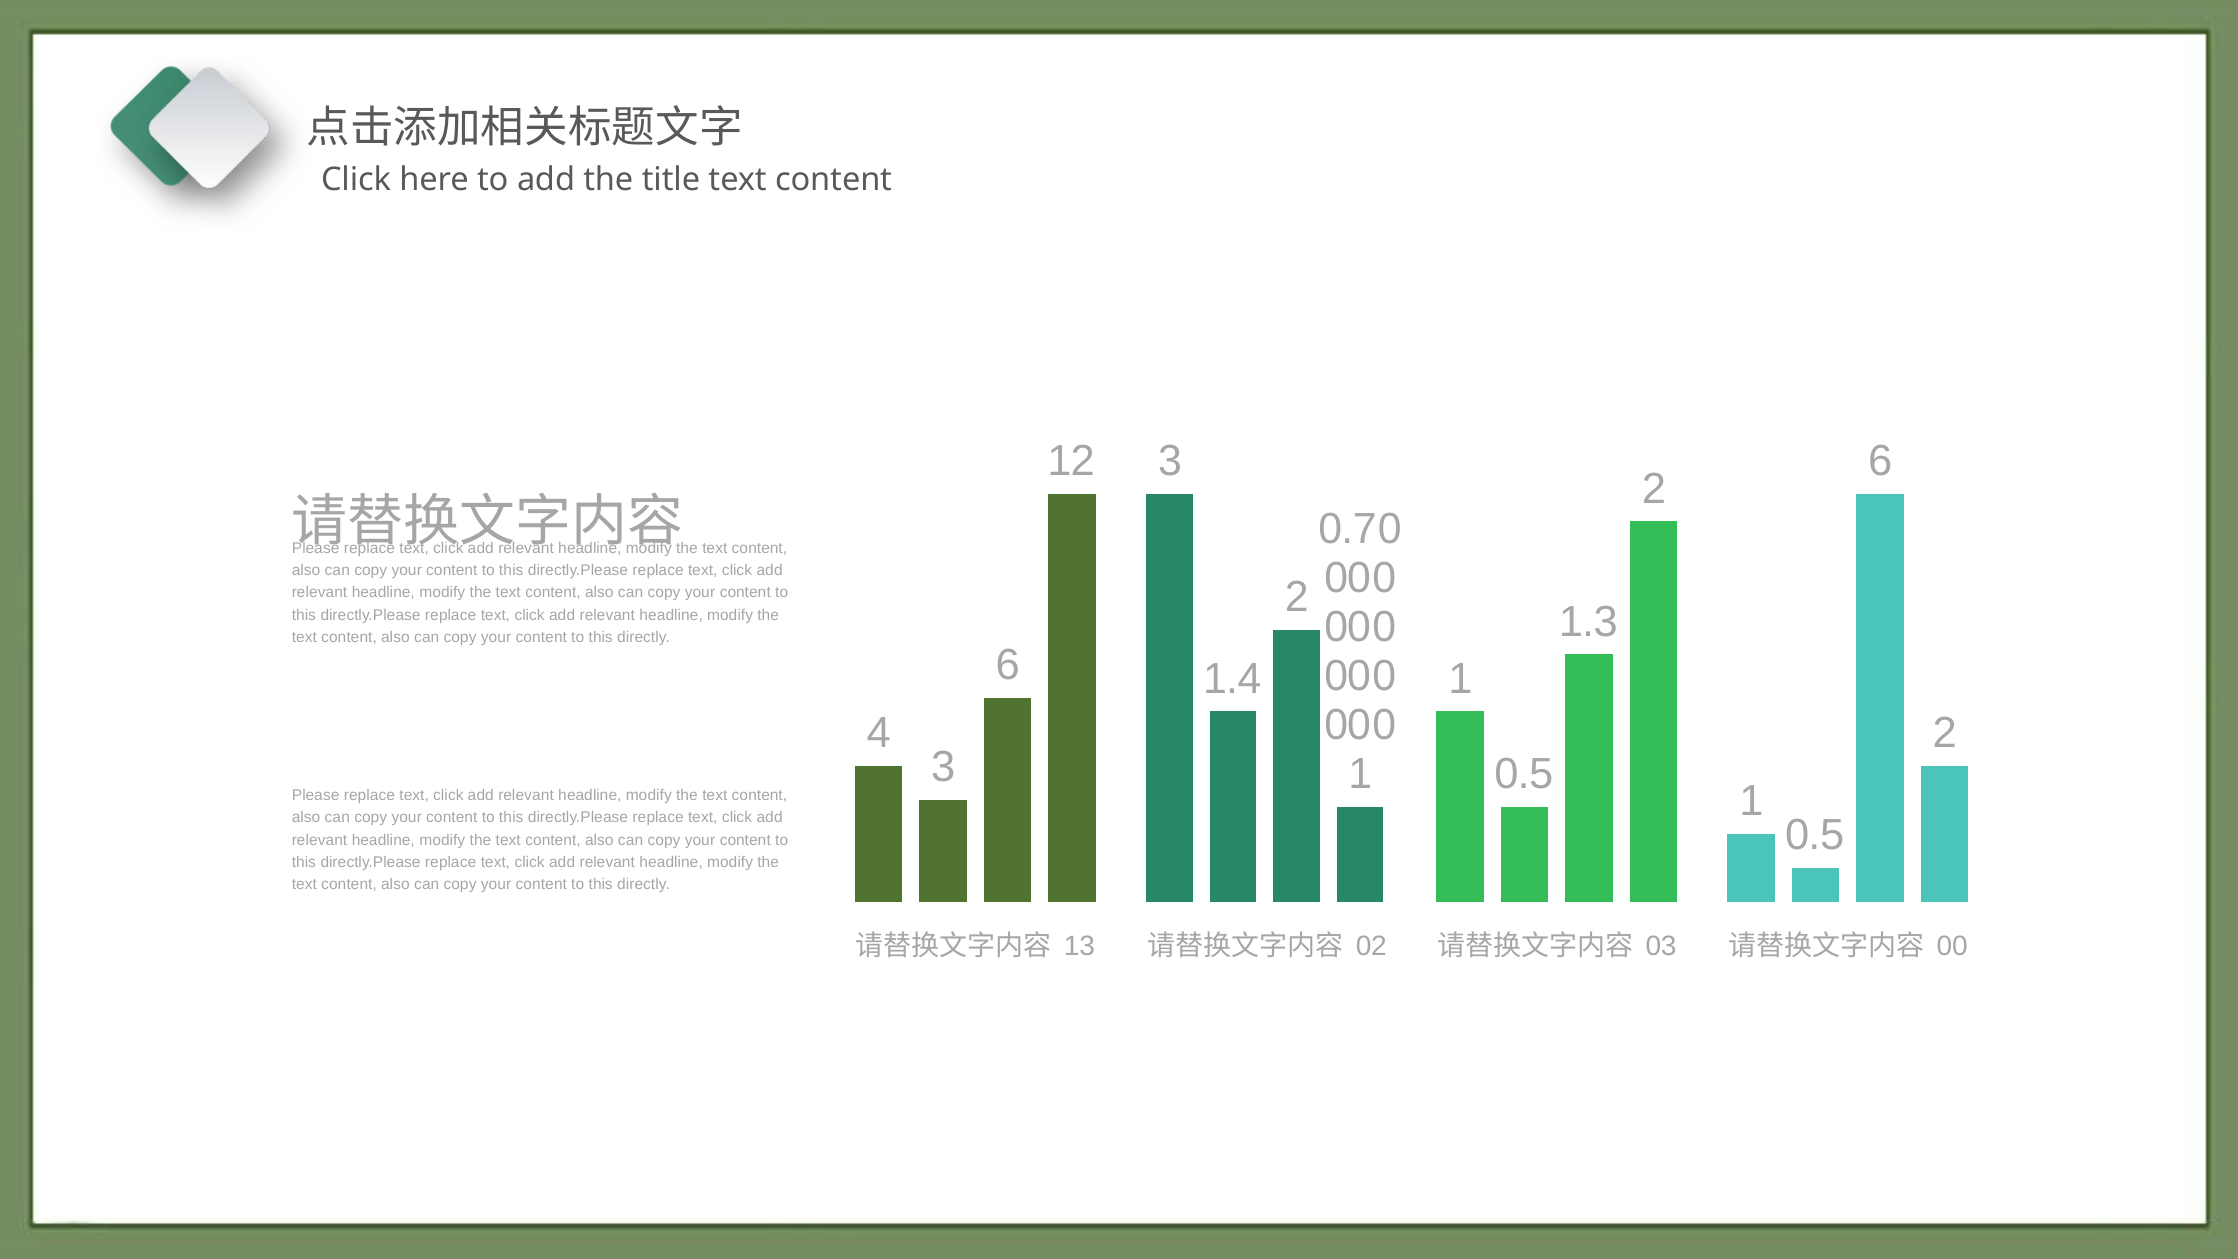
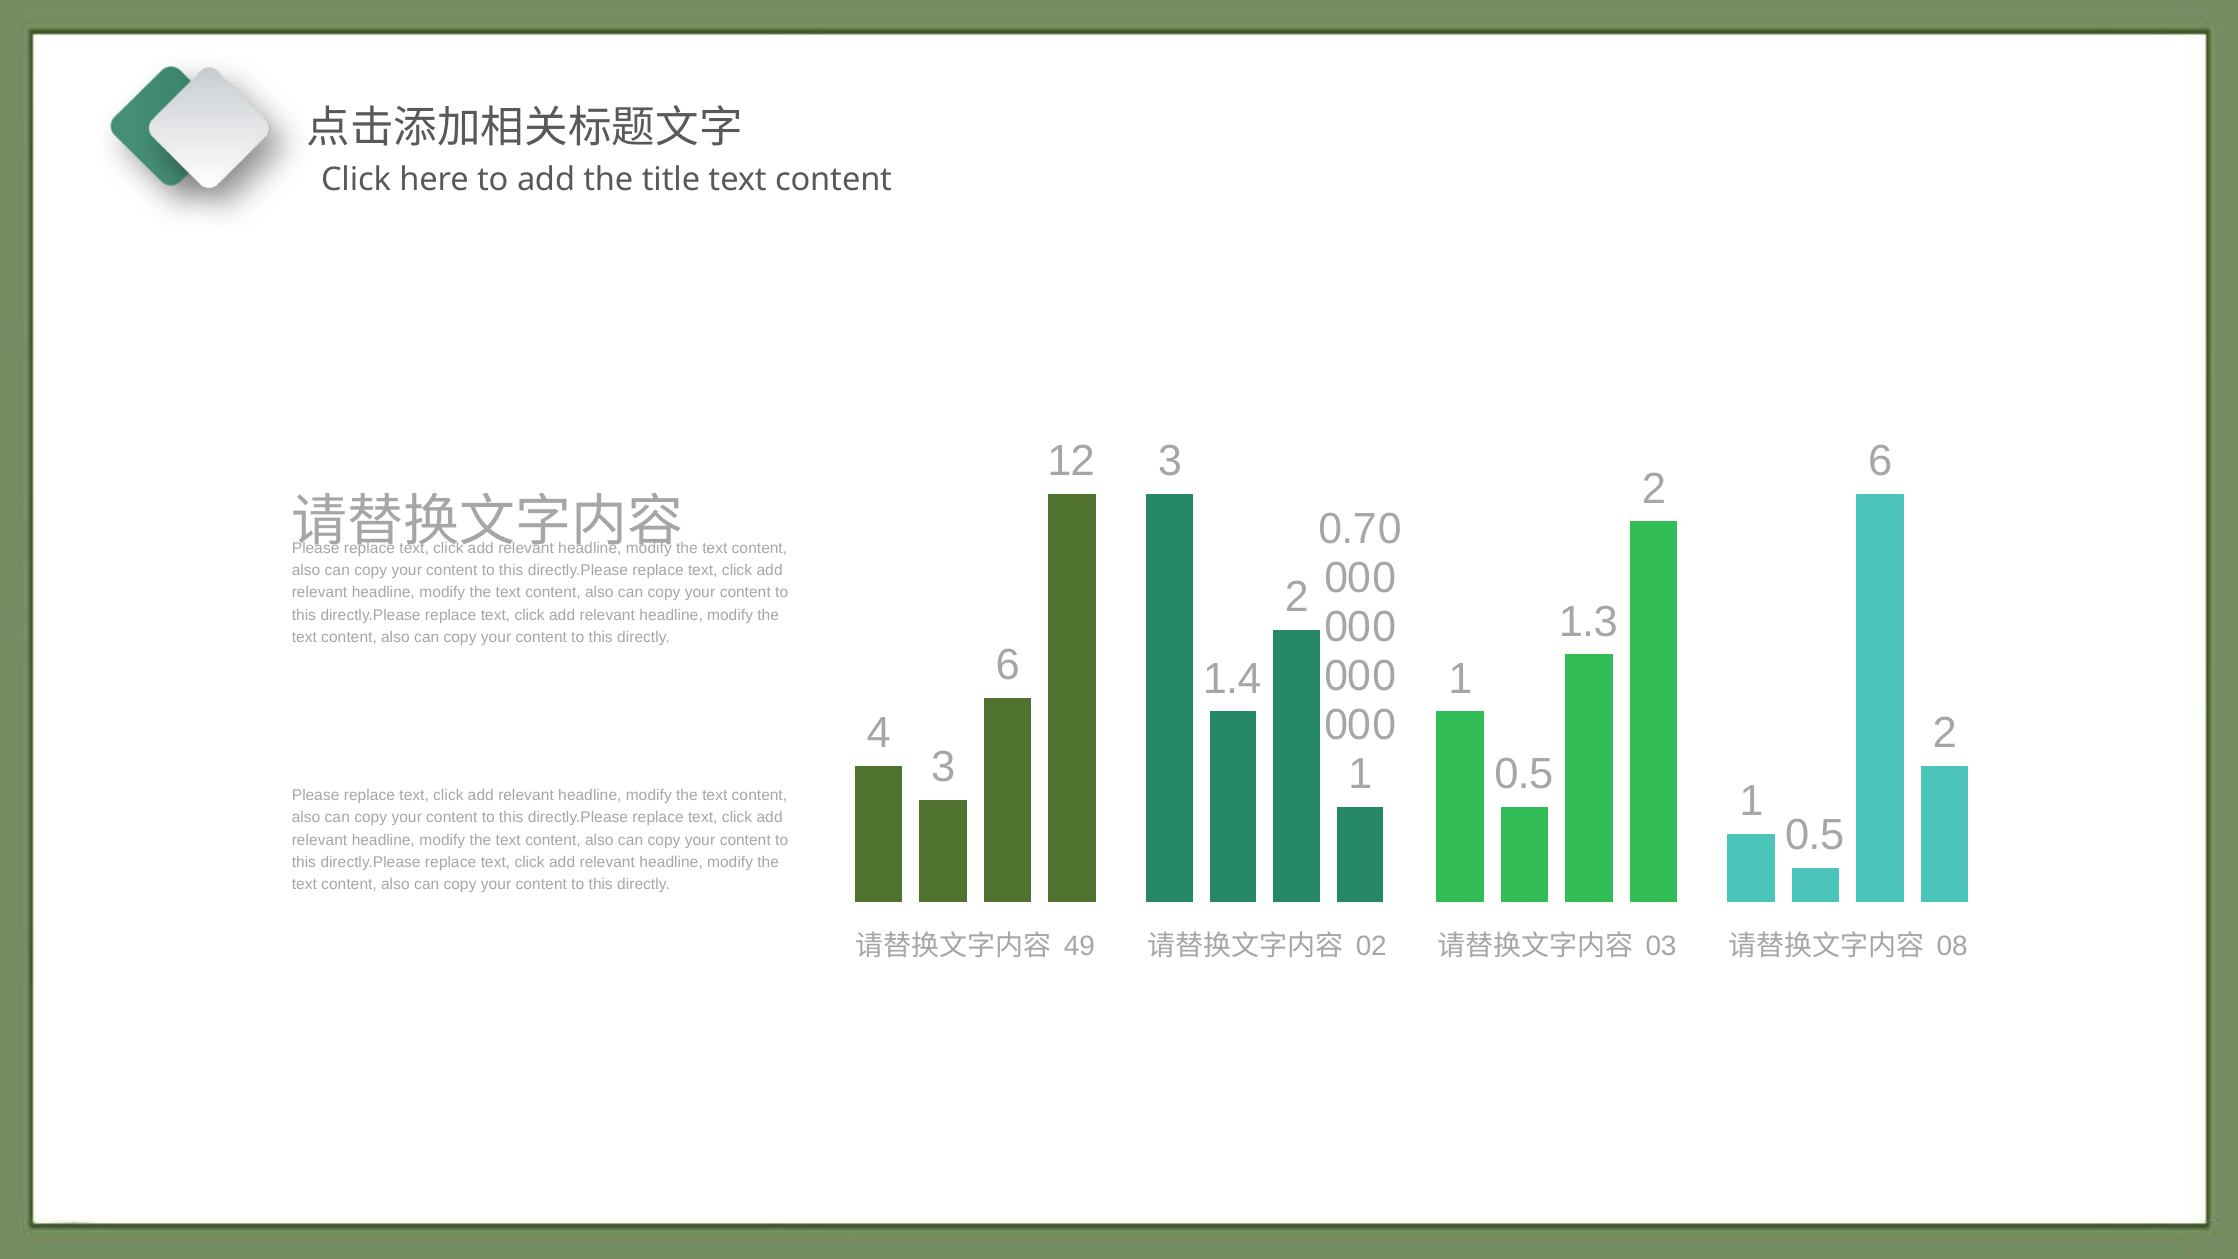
13: 13 -> 49
00: 00 -> 08
